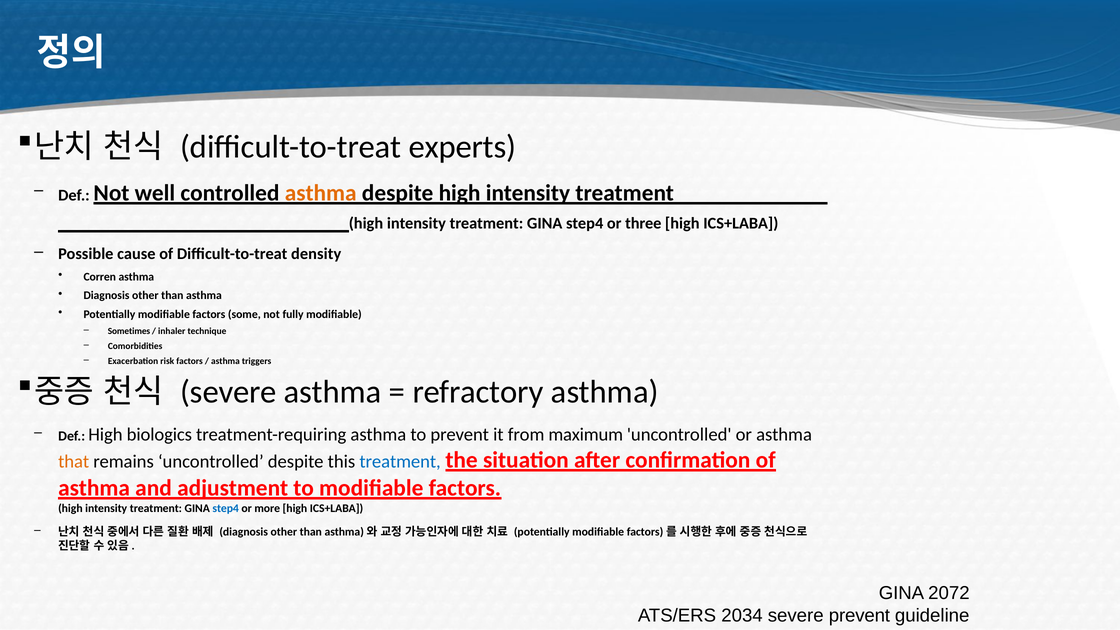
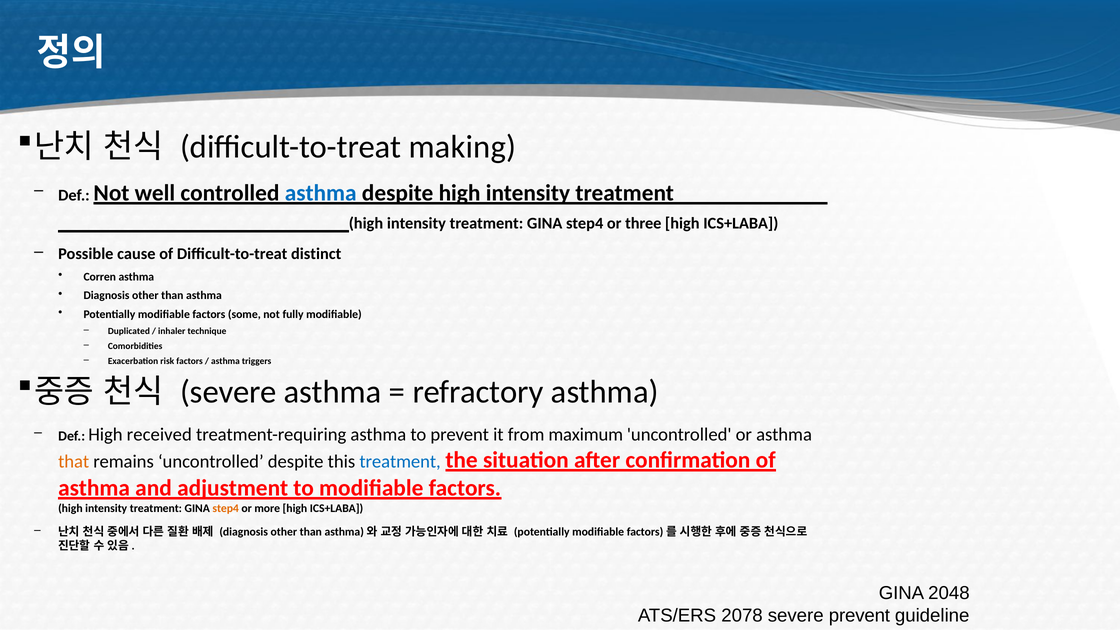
experts: experts -> making
asthma at (321, 193) colour: orange -> blue
density: density -> distinct
Sometimes: Sometimes -> Duplicated
biologics: biologics -> received
step4 at (226, 508) colour: blue -> orange
2072: 2072 -> 2048
2034: 2034 -> 2078
